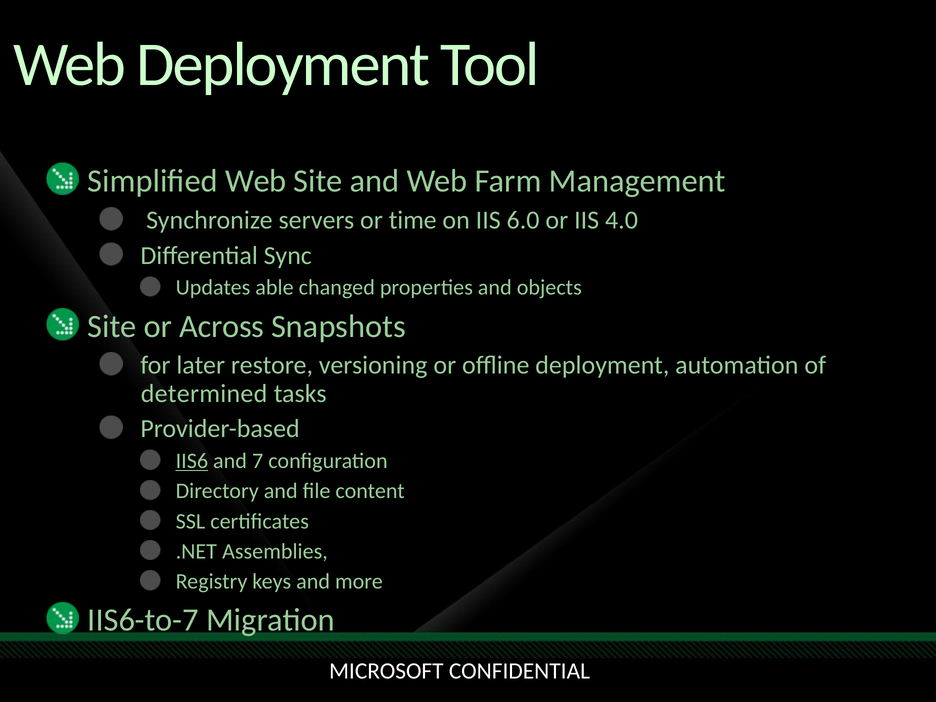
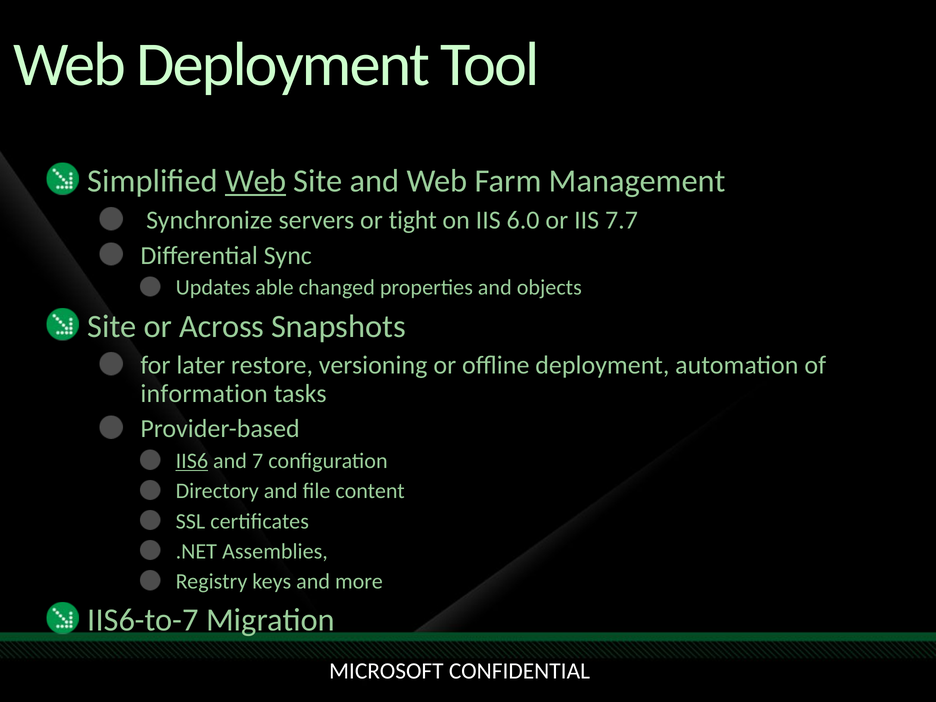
Web at (256, 181) underline: none -> present
time: time -> tight
4.0: 4.0 -> 7.7
determined: determined -> information
